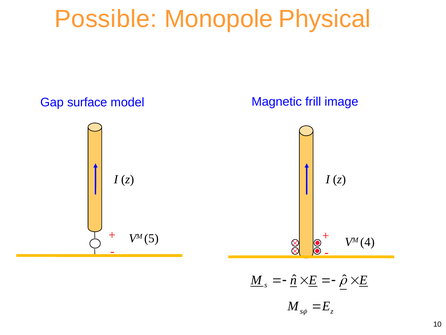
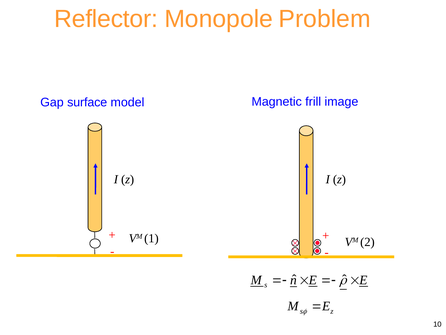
Possible: Possible -> Reflector
Physical: Physical -> Problem
5: 5 -> 1
4: 4 -> 2
